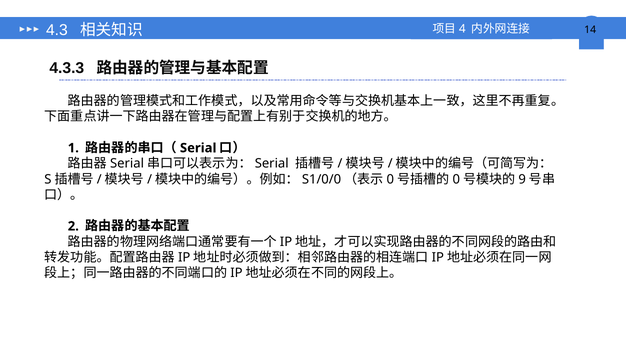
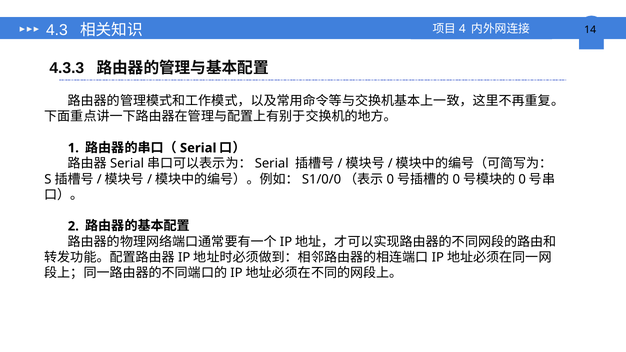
9 at (522, 179): 9 -> 0
